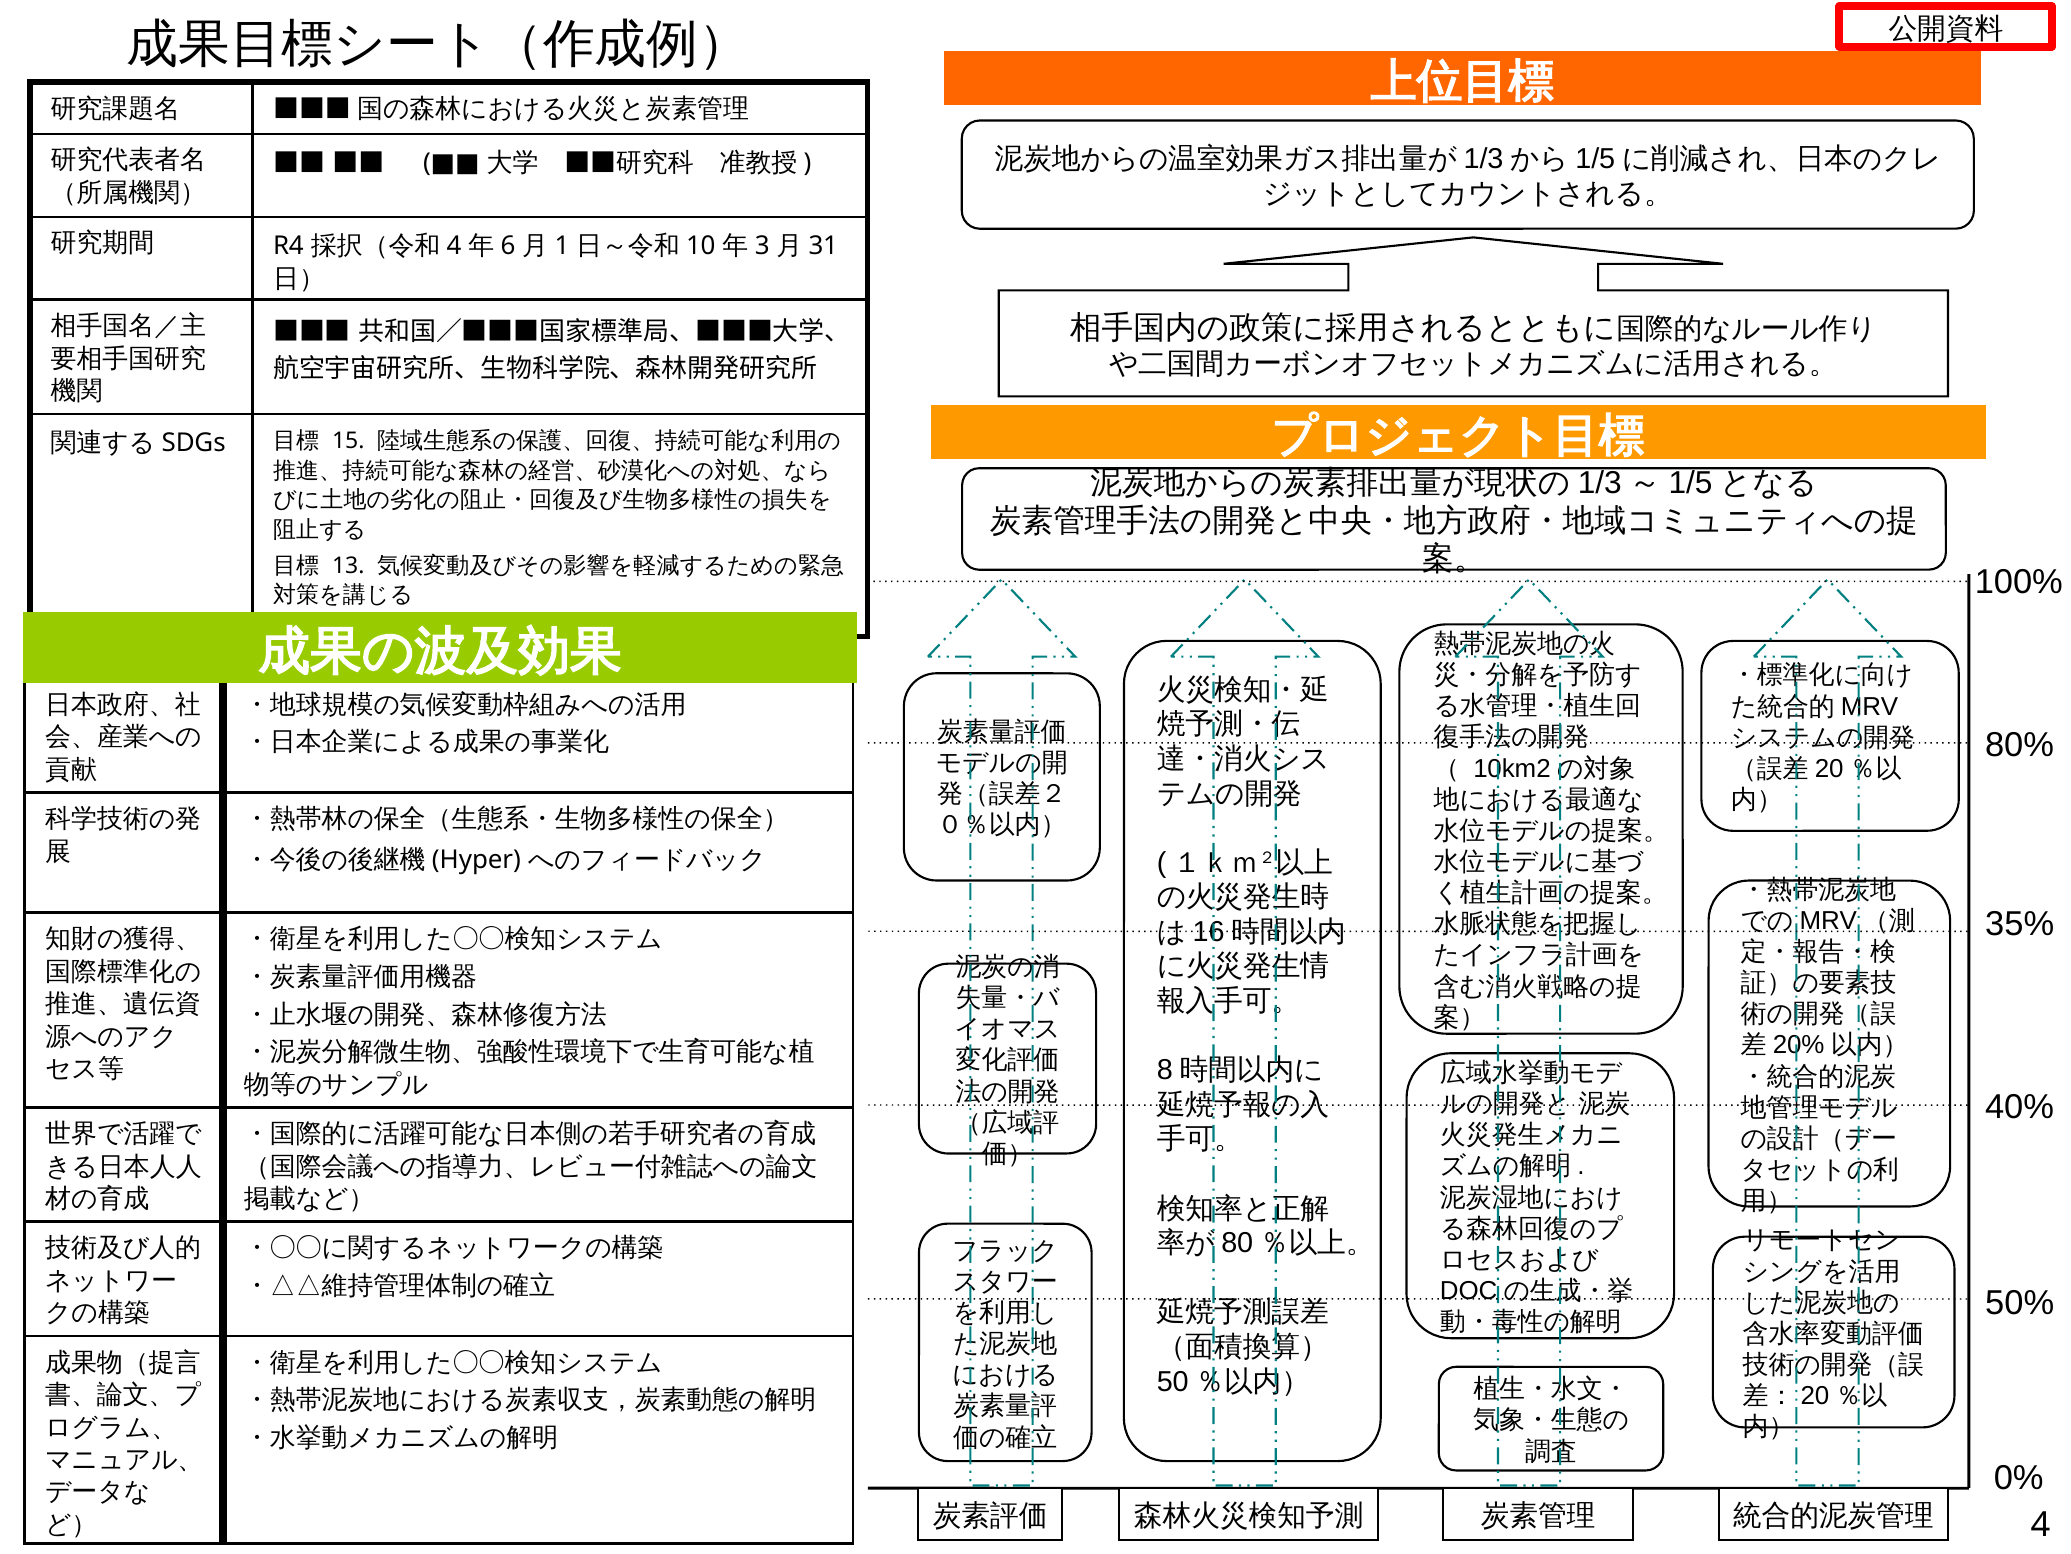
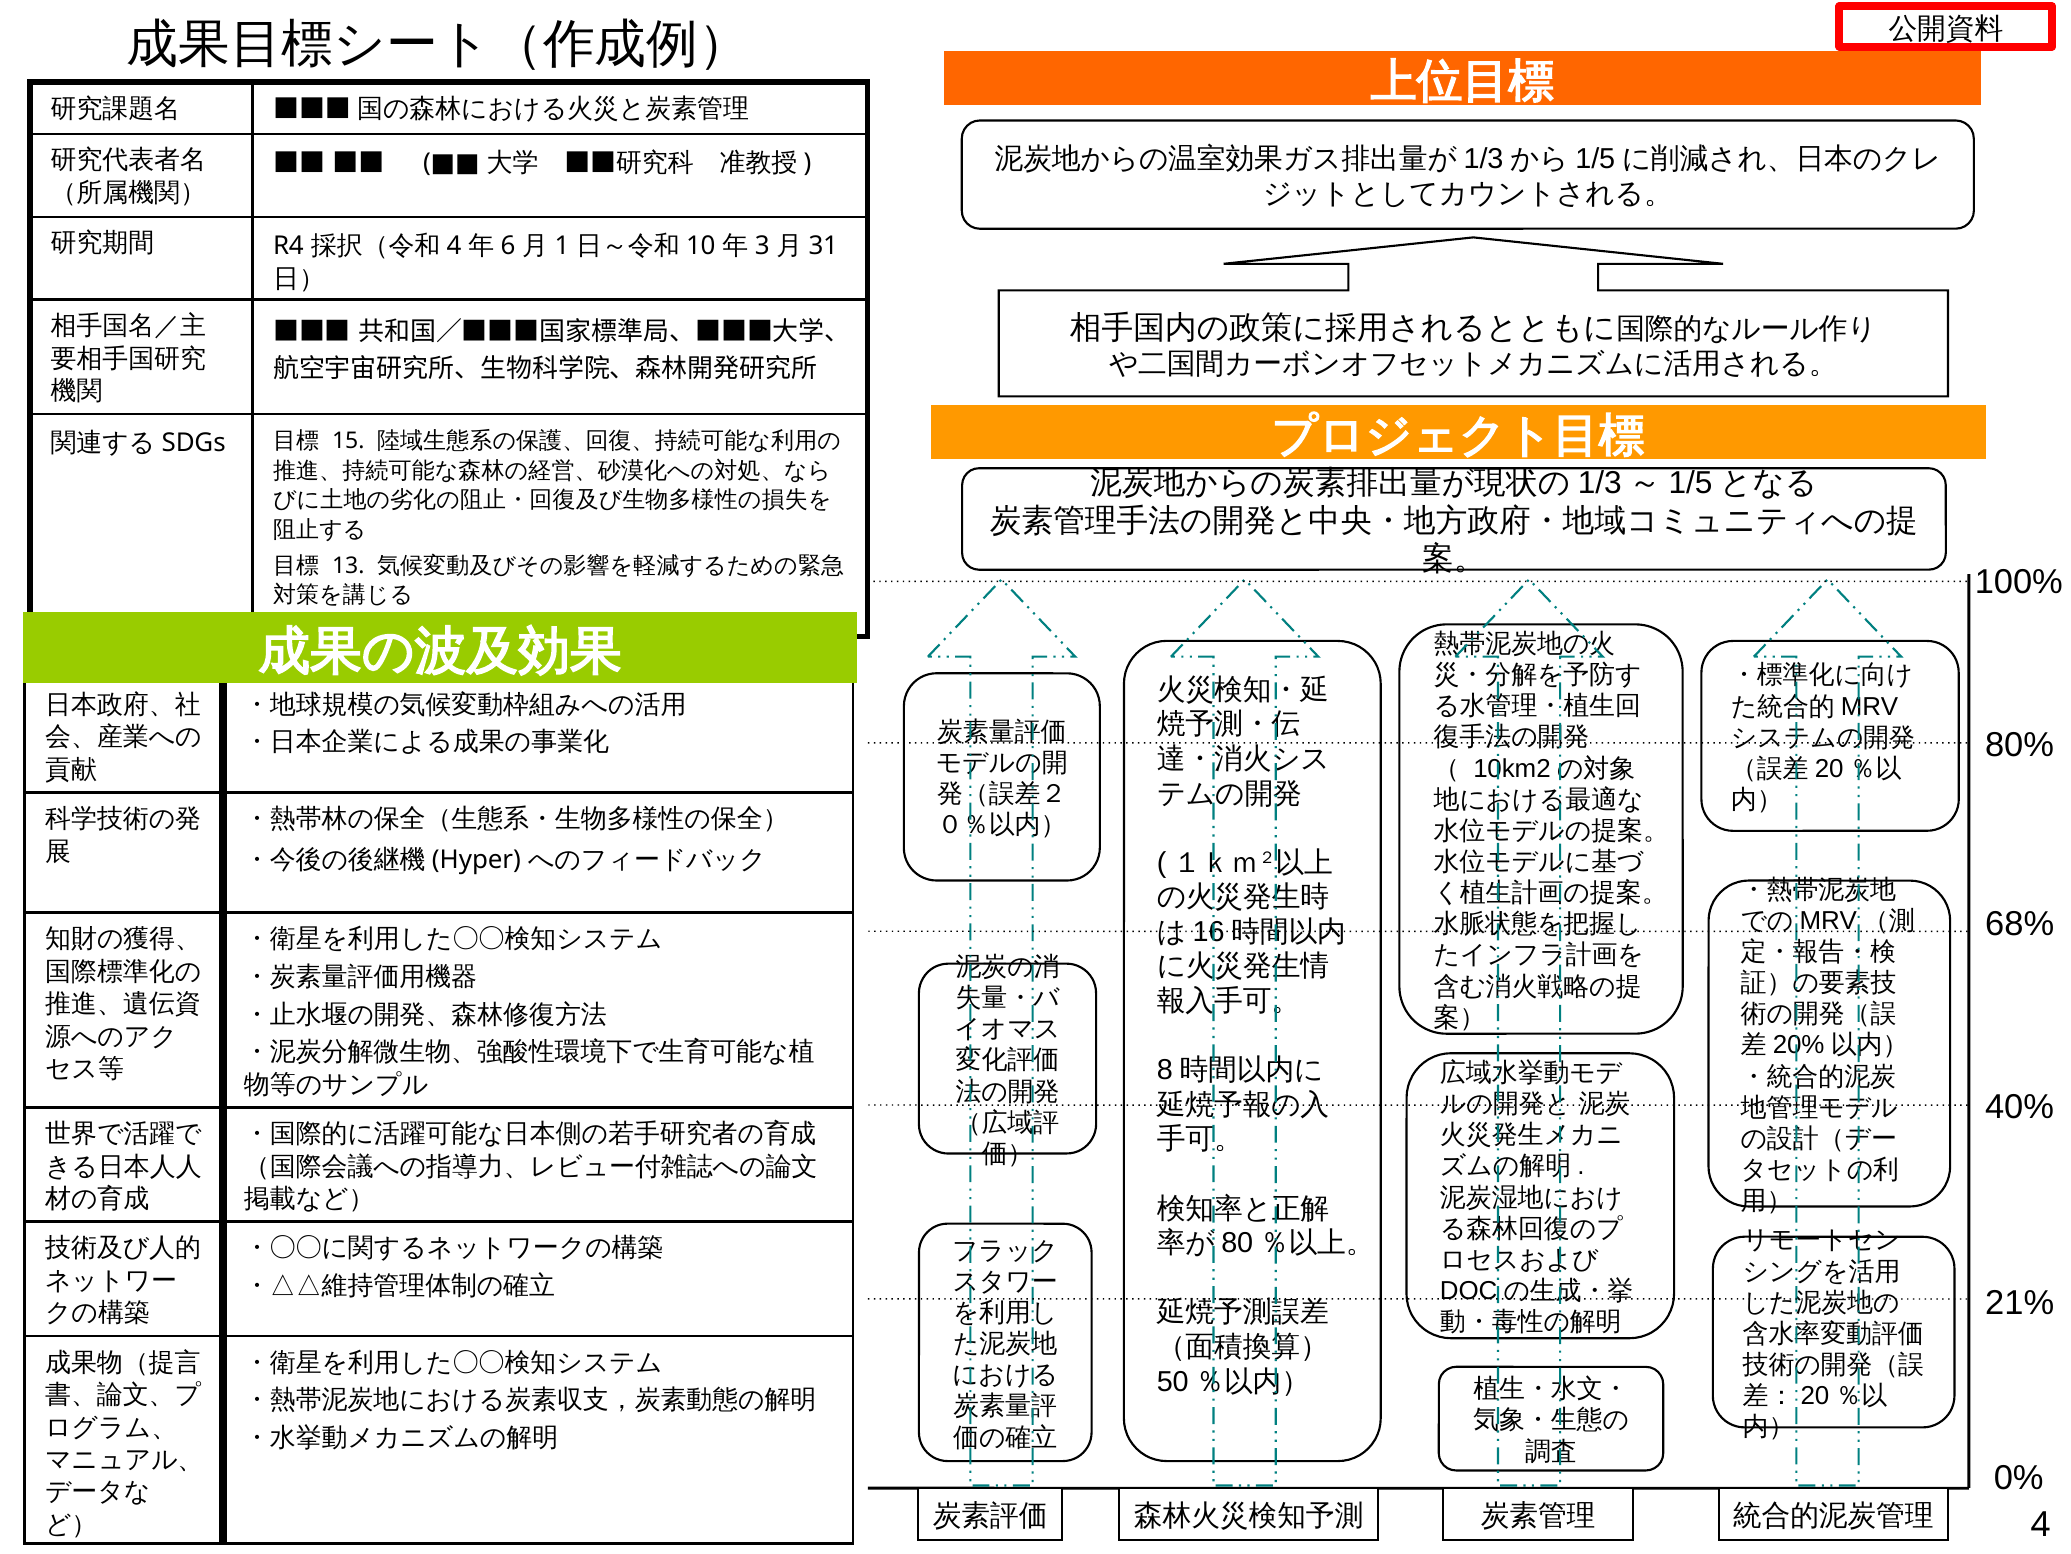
35%: 35% -> 68%
50%: 50% -> 21%
